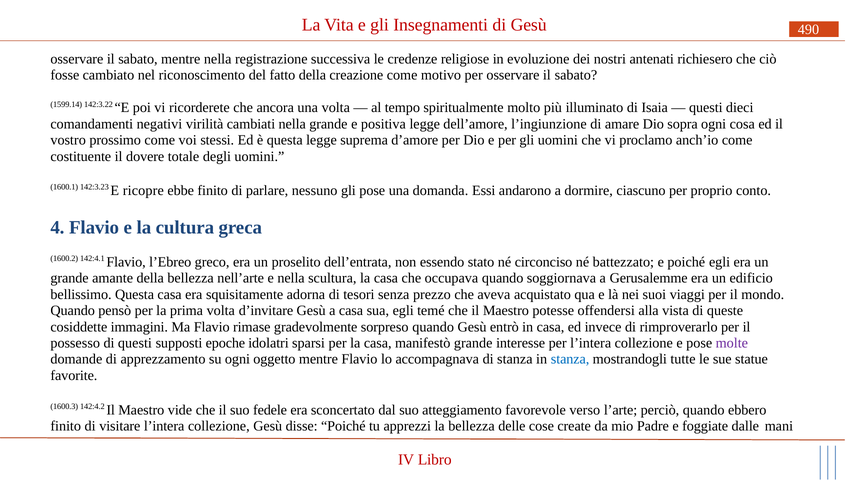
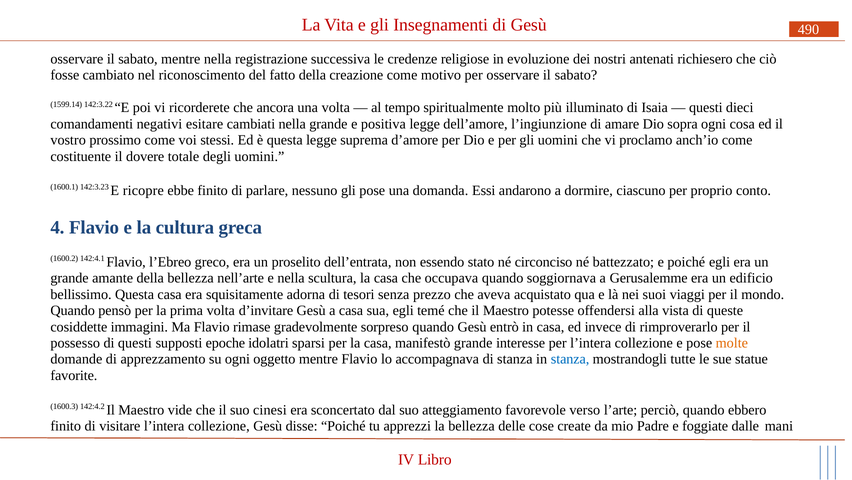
virilità: virilità -> esitare
molte colour: purple -> orange
fedele: fedele -> cinesi
